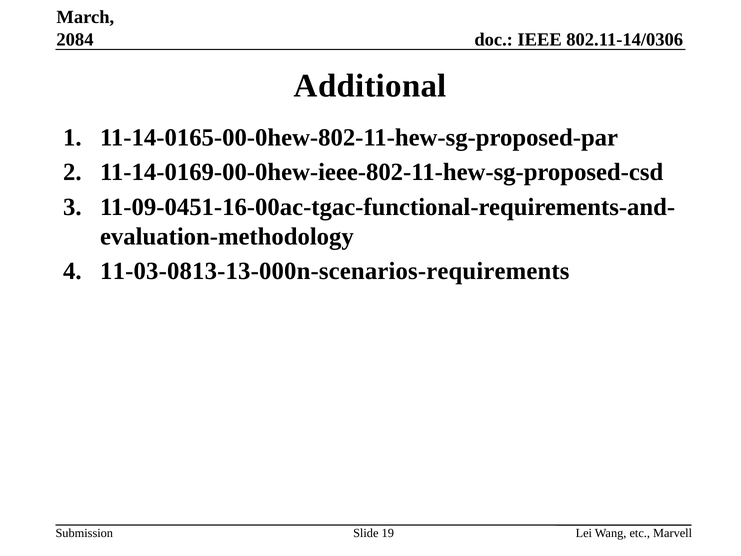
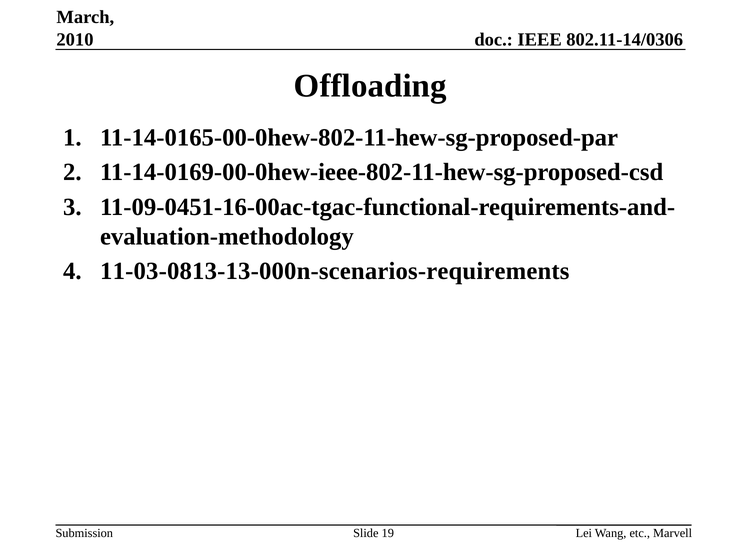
2084: 2084 -> 2010
Additional: Additional -> Offloading
